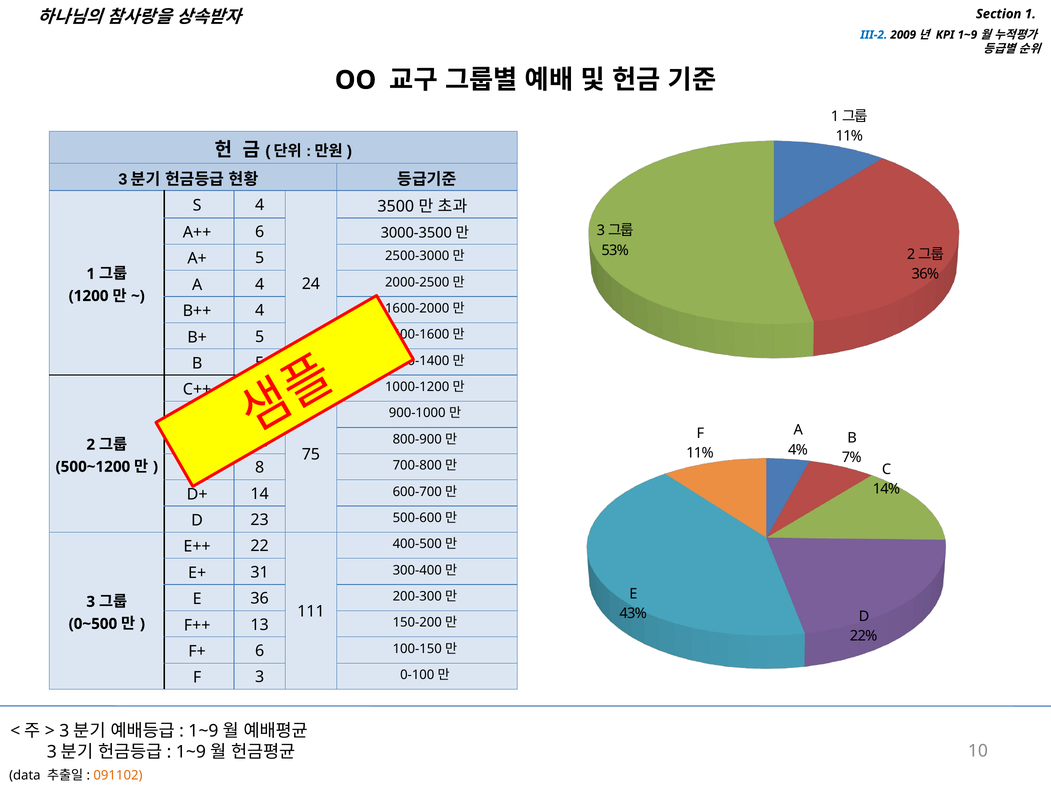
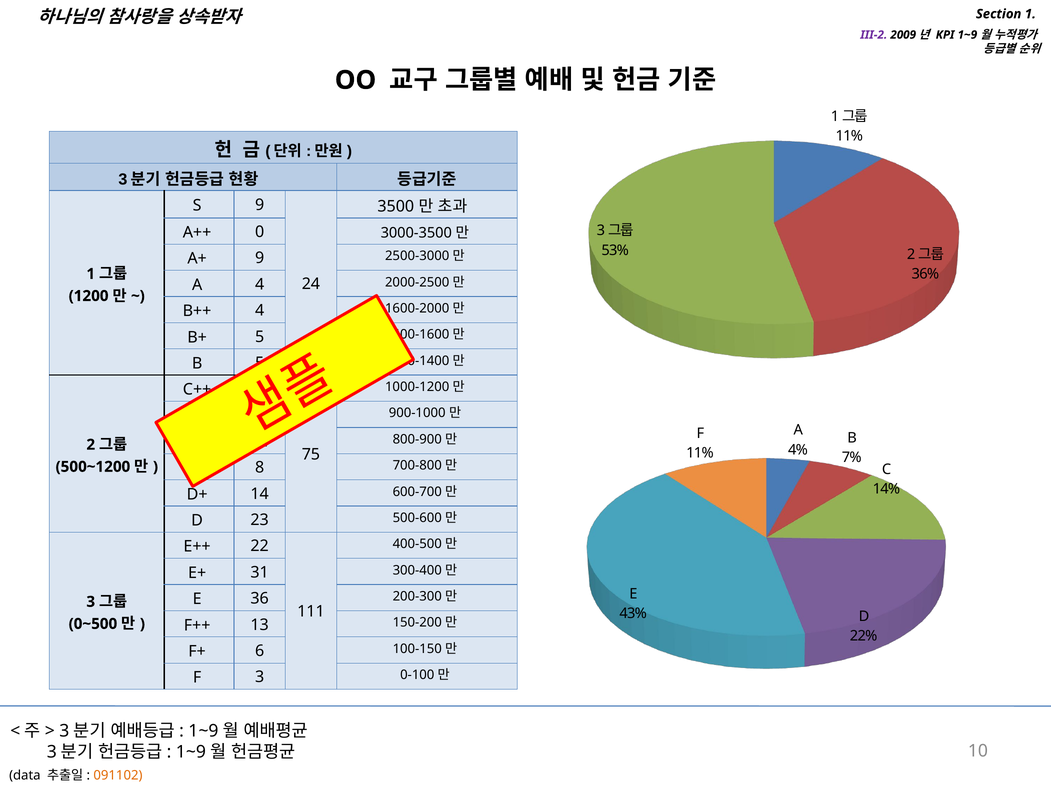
III-2 colour: blue -> purple
S 4: 4 -> 9
A++ 6: 6 -> 0
A+ 5: 5 -> 9
